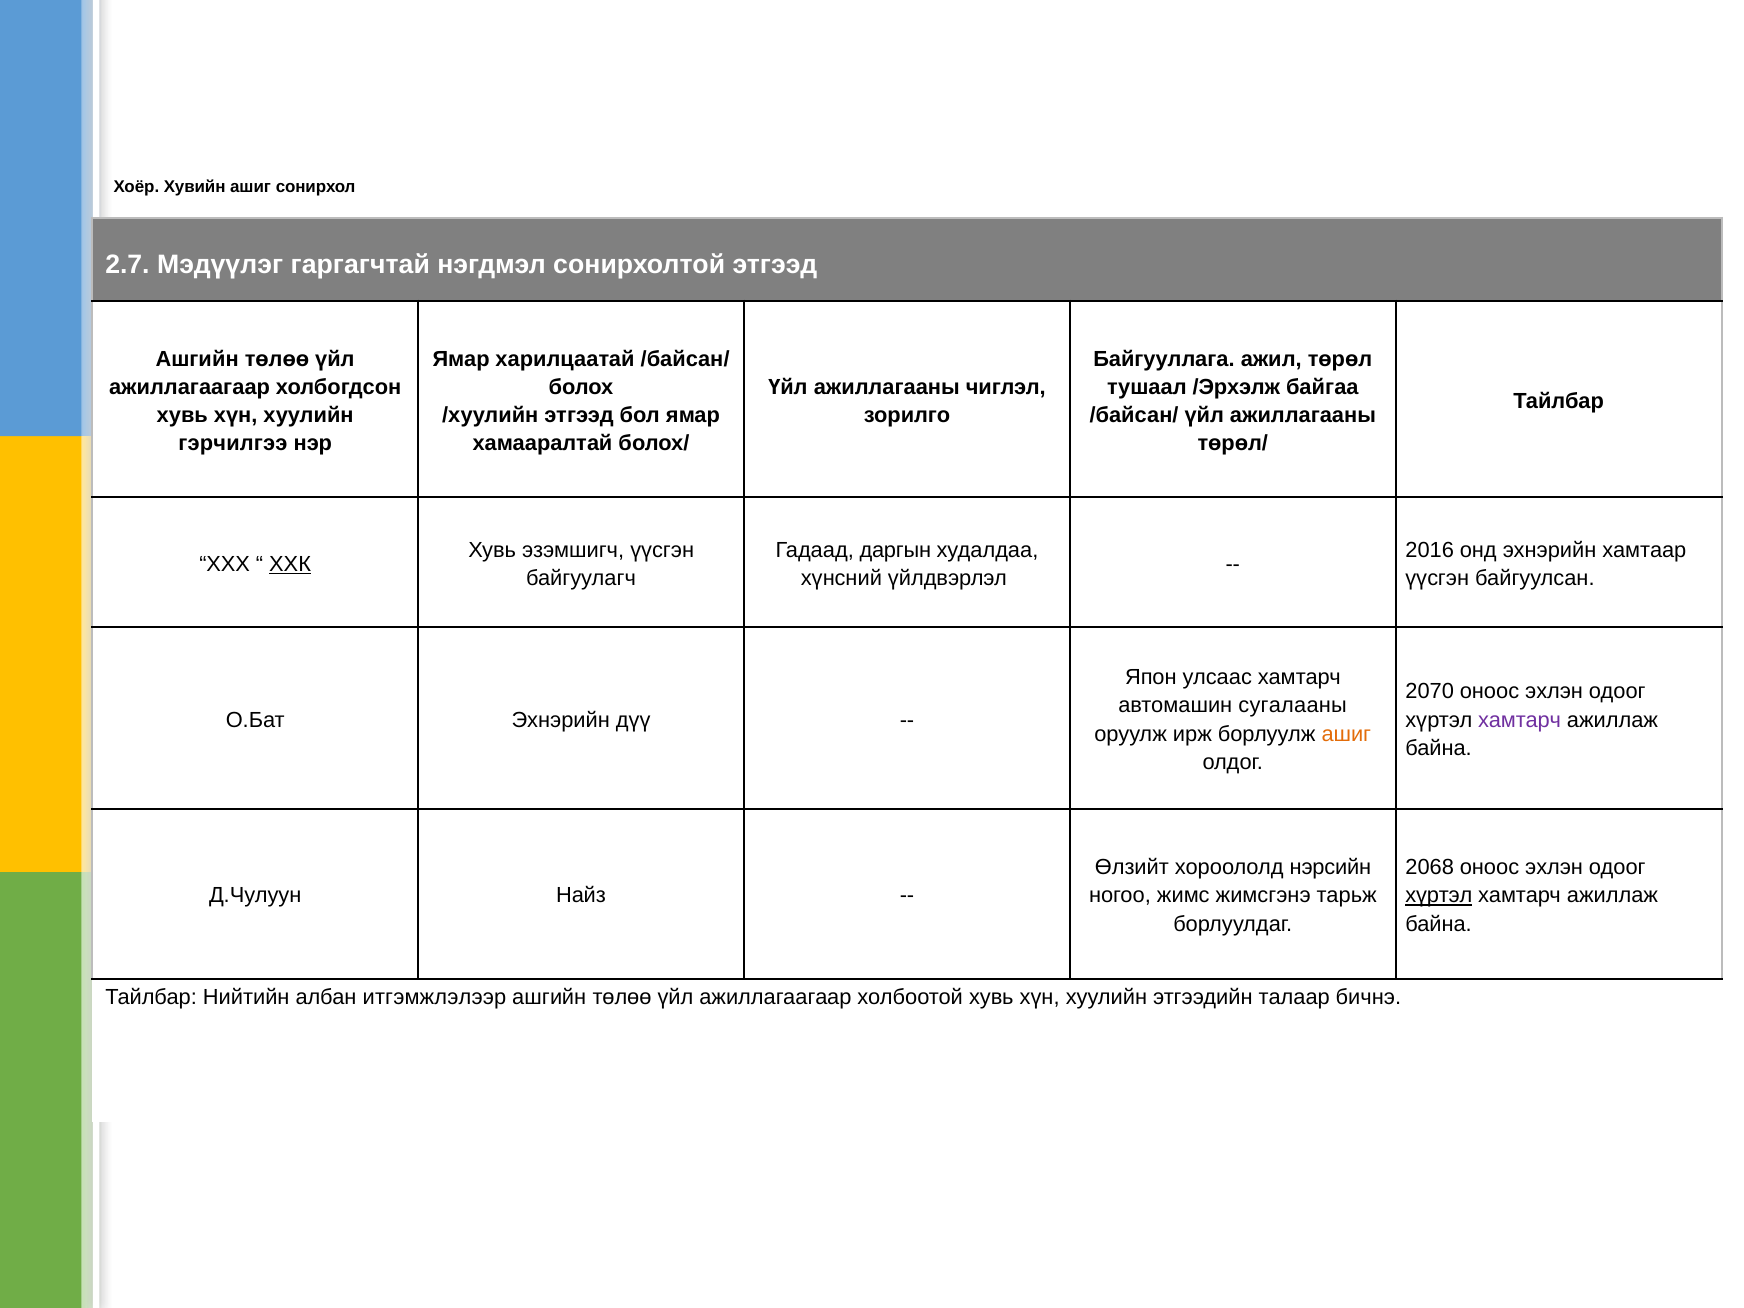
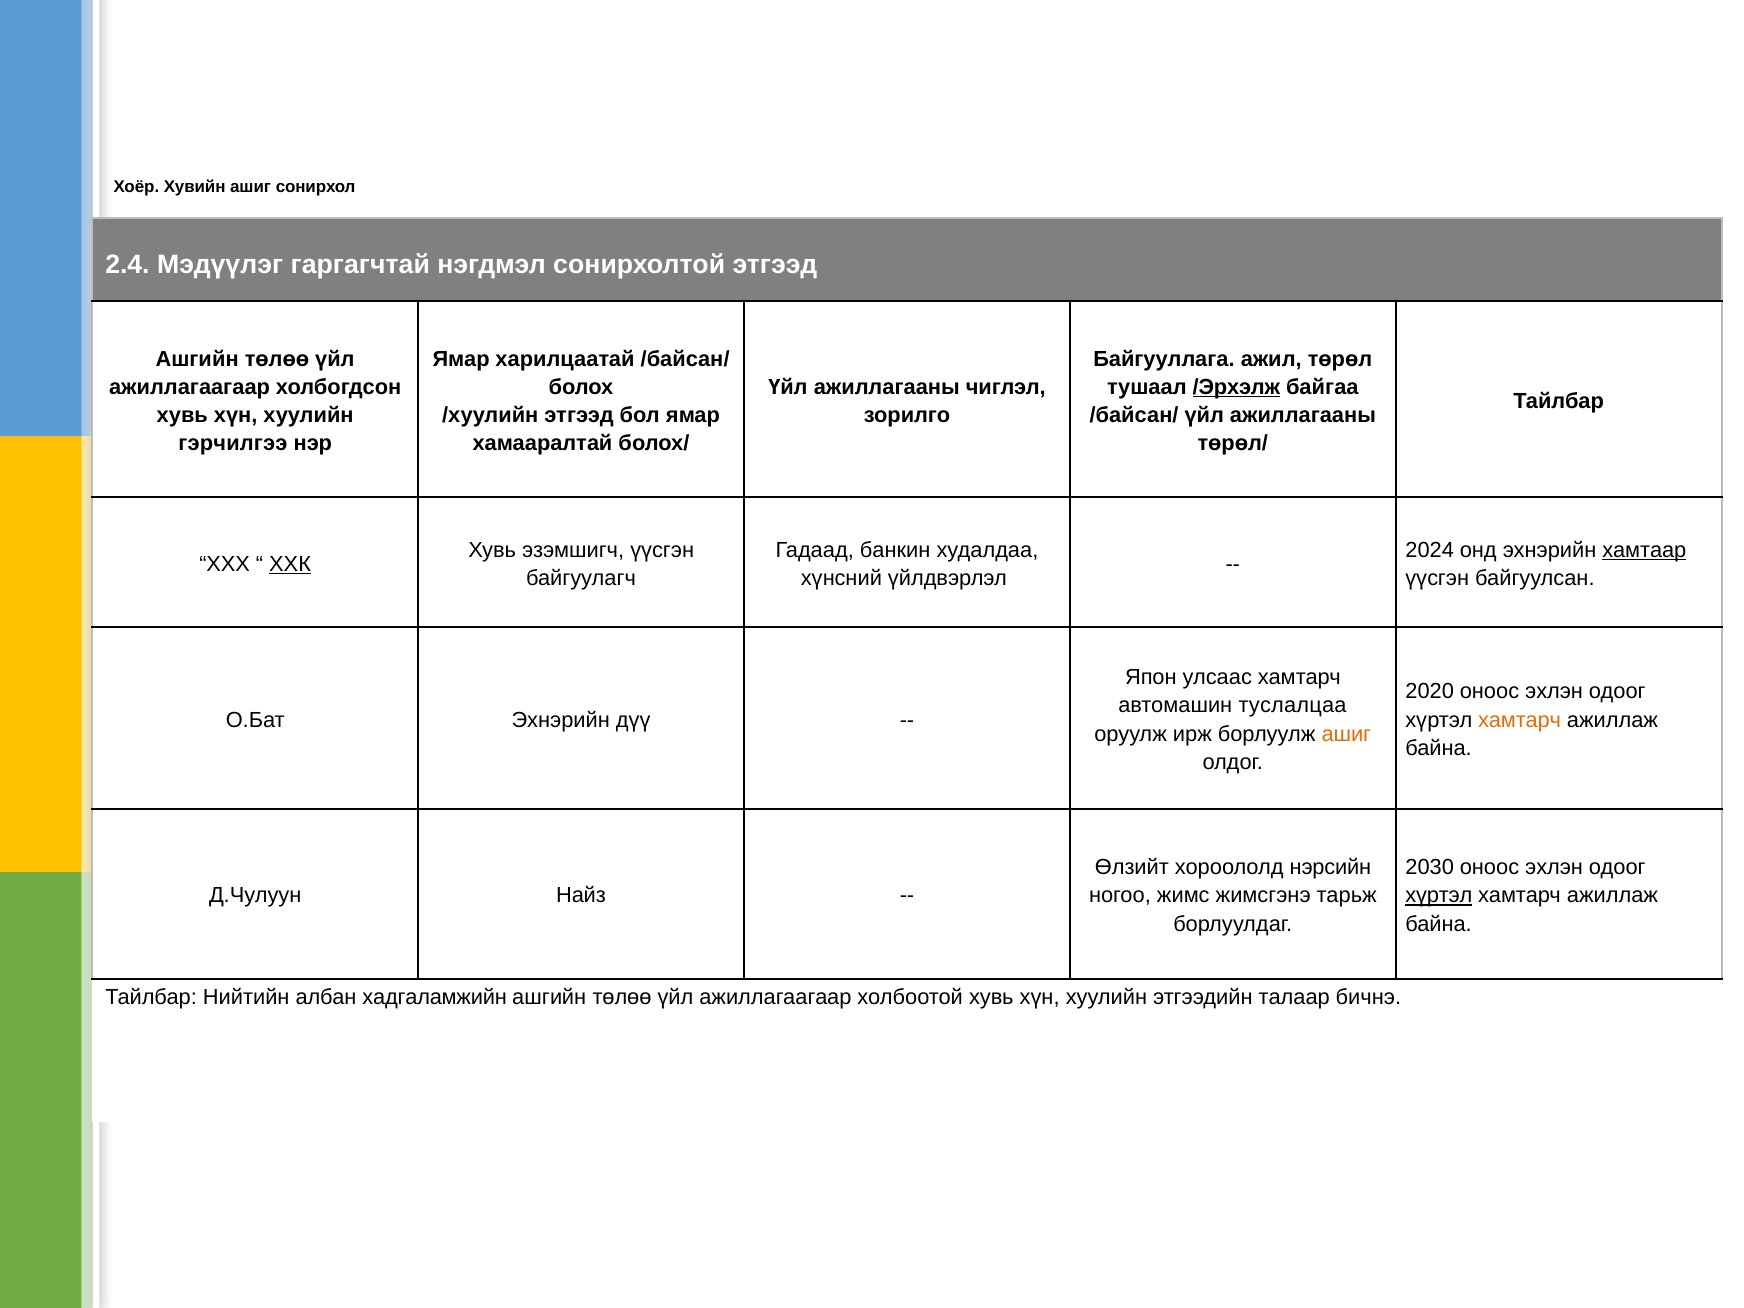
2.7: 2.7 -> 2.4
/Эрхэлж underline: none -> present
даргын: даргын -> банкин
2016: 2016 -> 2024
хамтаар underline: none -> present
2070: 2070 -> 2020
сугалааны: сугалааны -> туслалцаа
хамтарч at (1520, 720) colour: purple -> orange
2068: 2068 -> 2030
итгэмжлэлээр: итгэмжлэлээр -> хадгаламжийн
